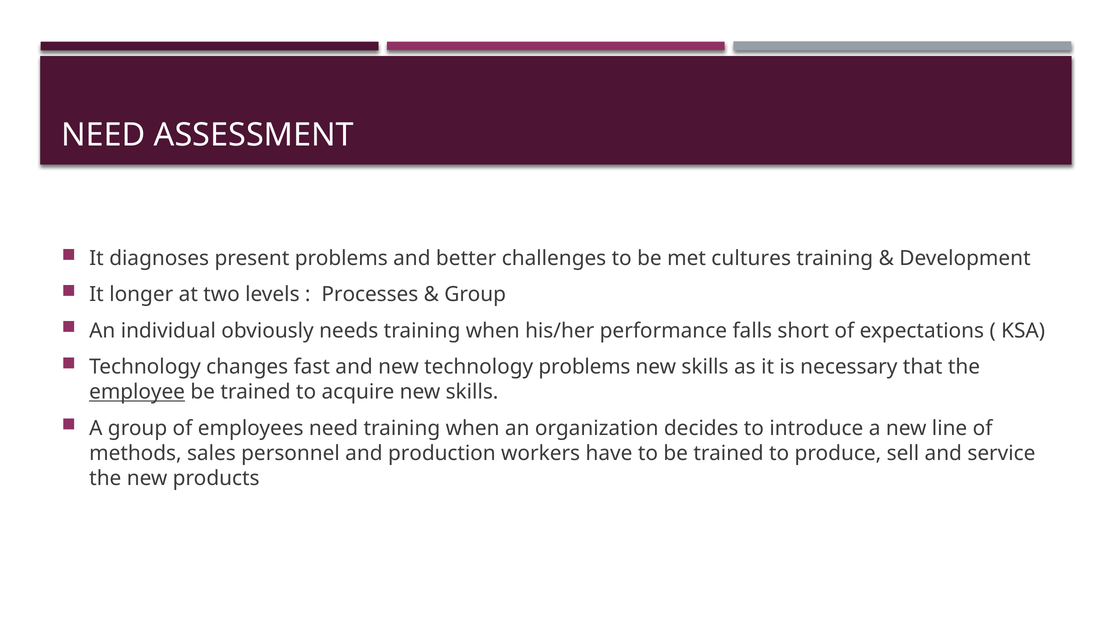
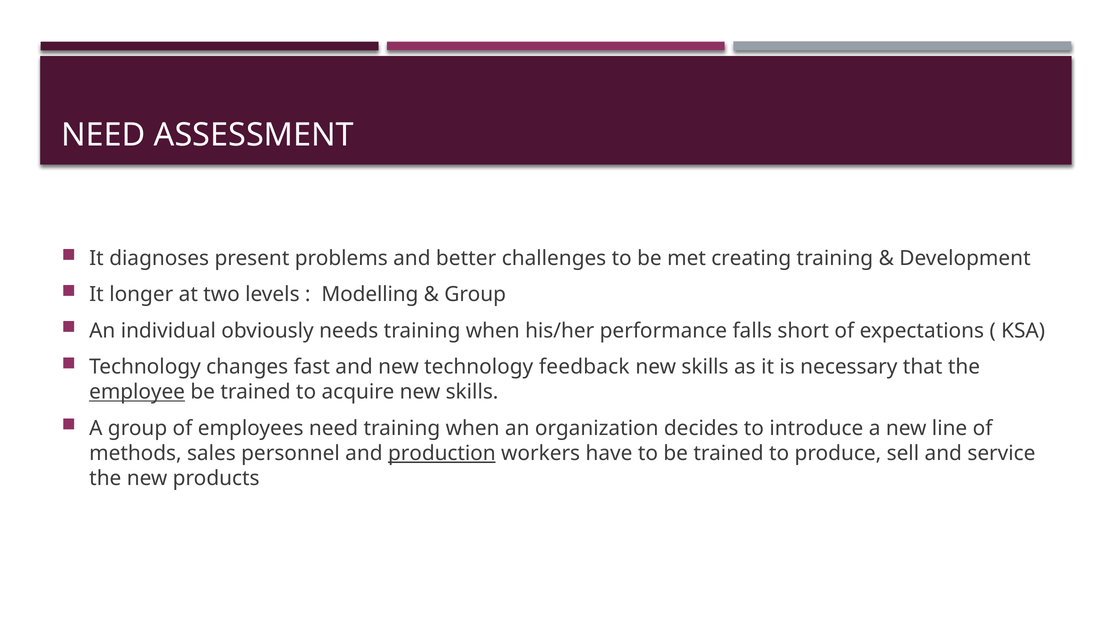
cultures: cultures -> creating
Processes: Processes -> Modelling
technology problems: problems -> feedback
production underline: none -> present
